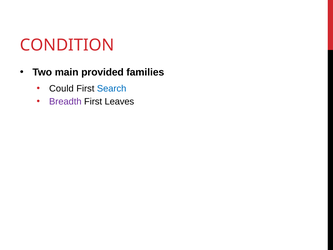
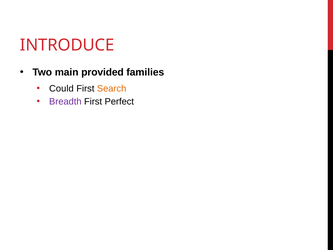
CONDITION: CONDITION -> INTRODUCE
Search colour: blue -> orange
Leaves: Leaves -> Perfect
